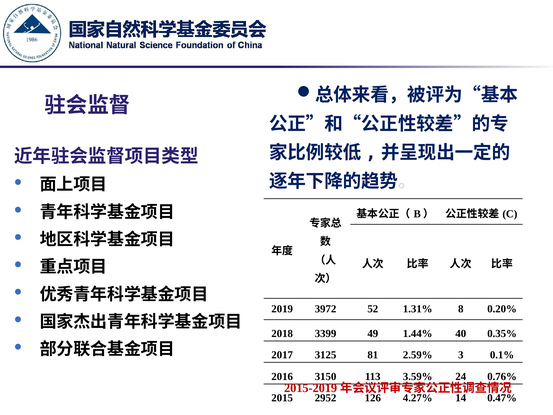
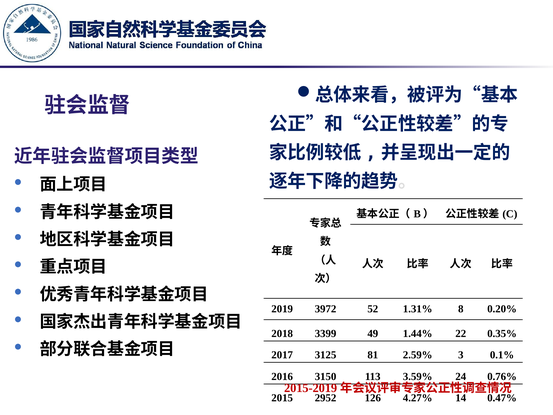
40: 40 -> 22
